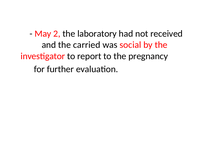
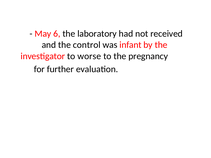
2: 2 -> 6
carried: carried -> control
social: social -> infant
report: report -> worse
